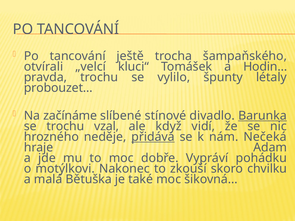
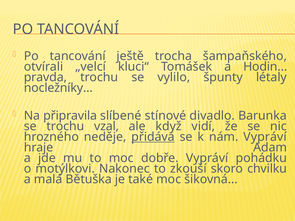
probouzet…: probouzet… -> nocležníky…
začínáme: začínáme -> připravila
Barunka underline: present -> none
nám Nečeká: Nečeká -> Vypráví
